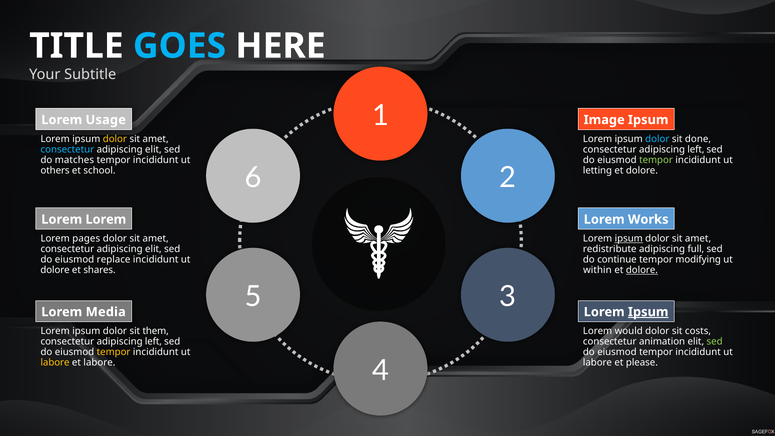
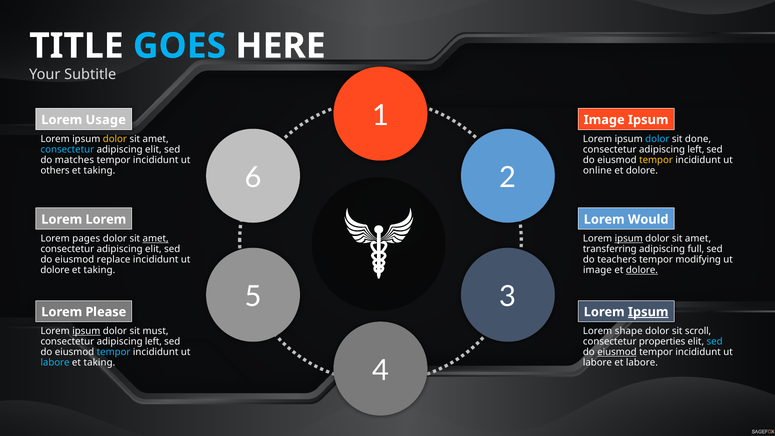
tempor at (656, 160) colour: light green -> yellow
school at (99, 170): school -> taking
letting: letting -> online
Works: Works -> Would
amet at (156, 239) underline: none -> present
redistribute: redistribute -> transferring
continue: continue -> teachers
shares at (100, 270): shares -> taking
within at (597, 270): within -> image
Media: Media -> Please
ipsum at (86, 331) underline: none -> present
them: them -> must
would: would -> shape
costs: costs -> scroll
animation: animation -> properties
sed at (715, 342) colour: light green -> light blue
tempor at (114, 352) colour: yellow -> light blue
eiusmod at (617, 352) underline: none -> present
labore at (55, 363) colour: yellow -> light blue
labore at (99, 363): labore -> taking
et please: please -> labore
